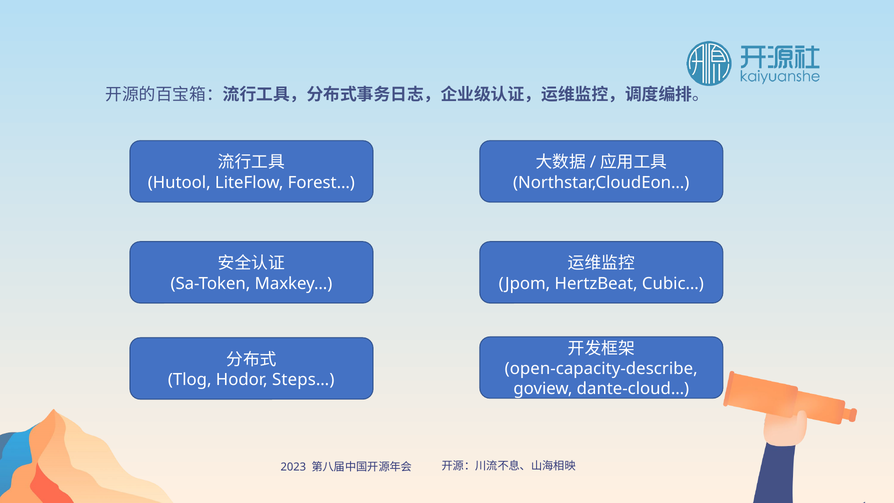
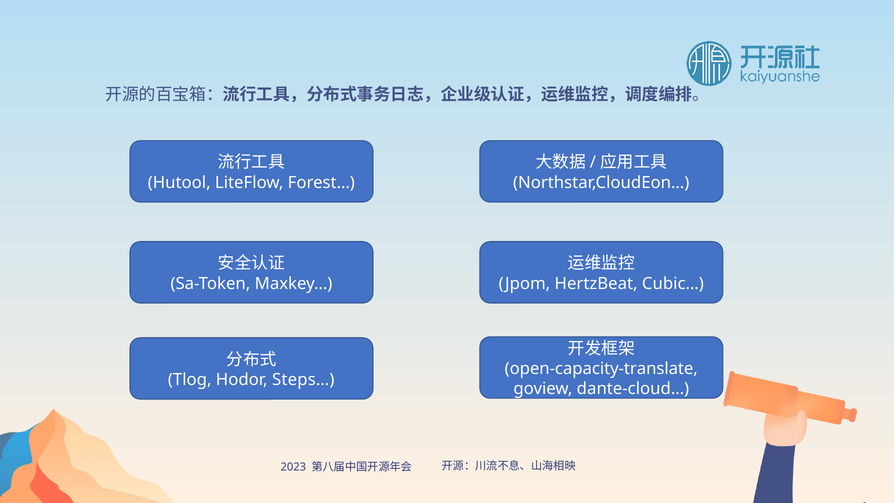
open-capacity-describe: open-capacity-describe -> open-capacity-translate
